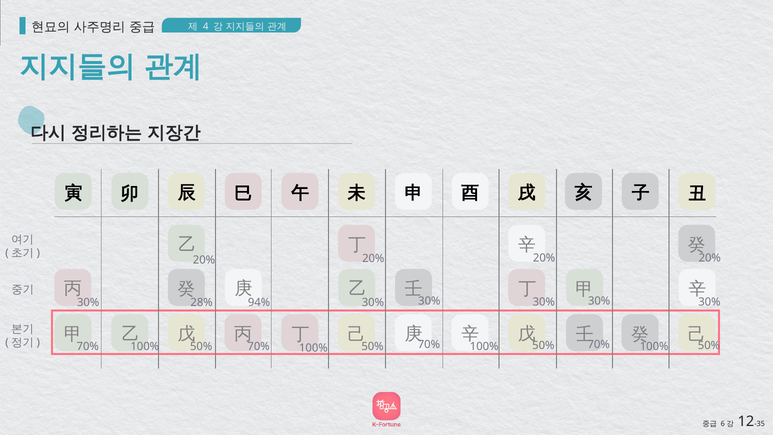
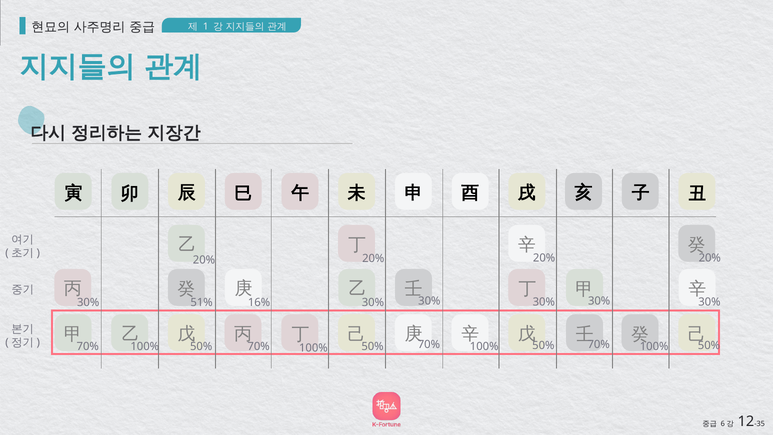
4: 4 -> 1
28%: 28% -> 51%
94%: 94% -> 16%
